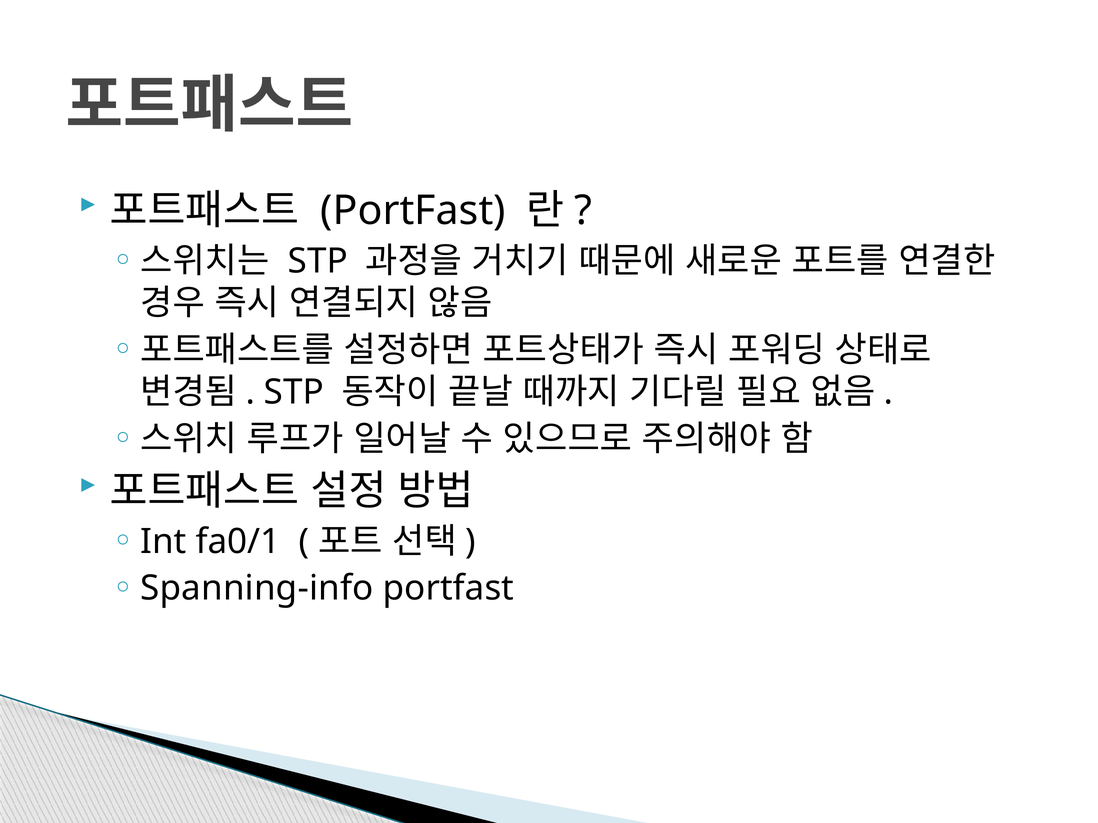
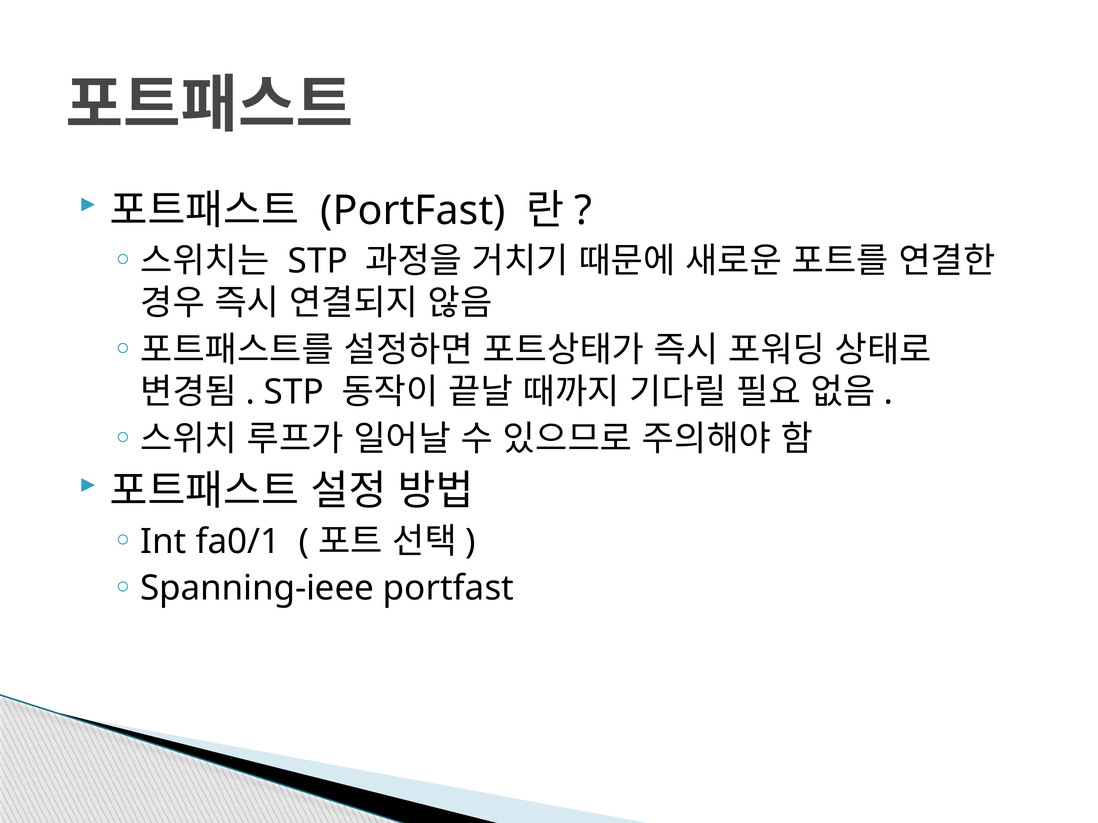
Spanning-info: Spanning-info -> Spanning-ieee
